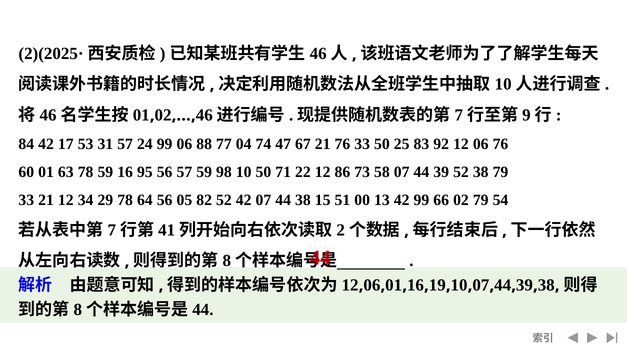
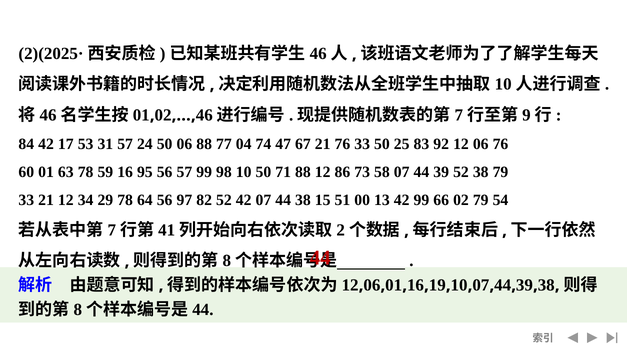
24 99: 99 -> 50
57 59: 59 -> 99
71 22: 22 -> 88
05: 05 -> 97
